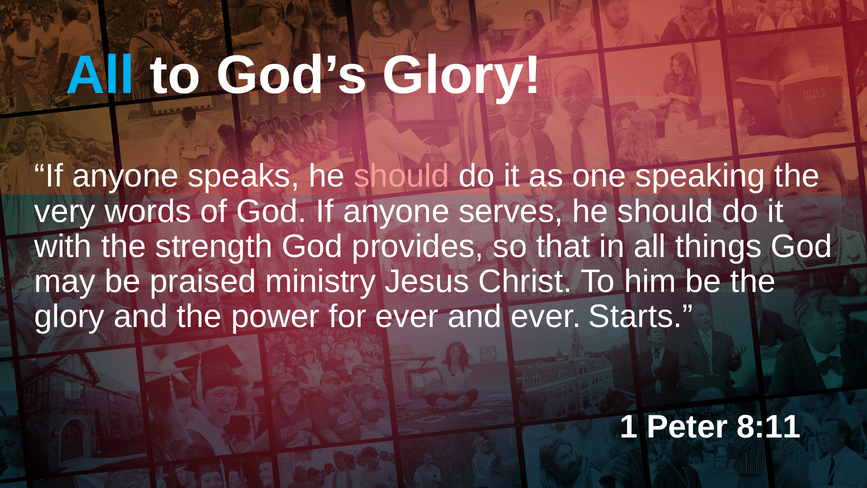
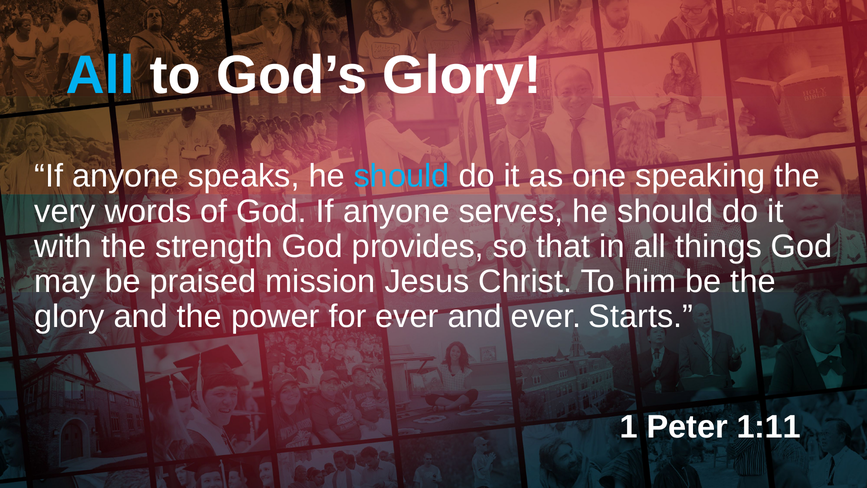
should at (402, 176) colour: pink -> light blue
ministry: ministry -> mission
8:11: 8:11 -> 1:11
